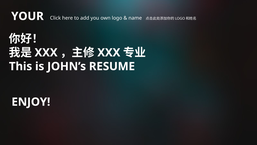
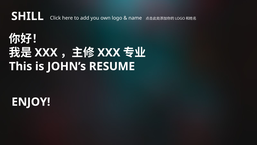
YOUR: YOUR -> SHILL
